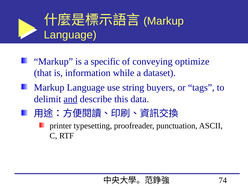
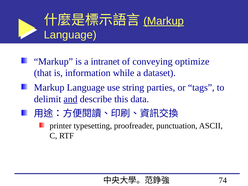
Markup at (164, 21) underline: none -> present
specific: specific -> intranet
buyers: buyers -> parties
